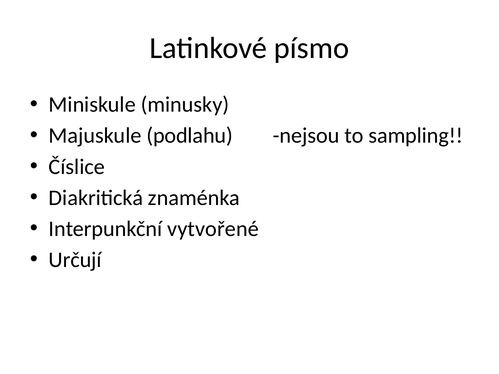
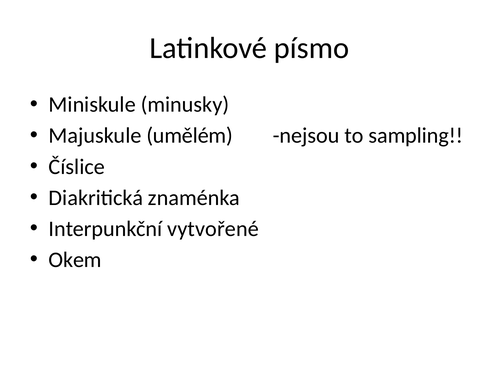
podlahu: podlahu -> umělém
Určují: Určují -> Okem
